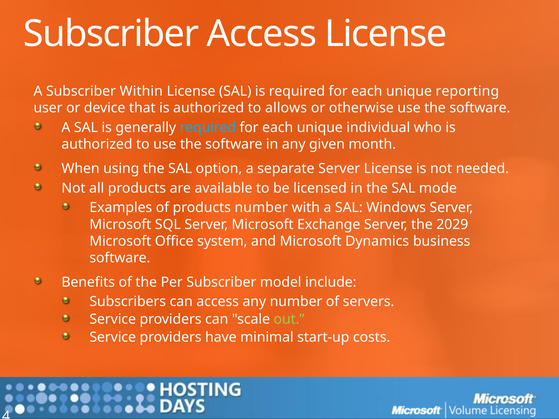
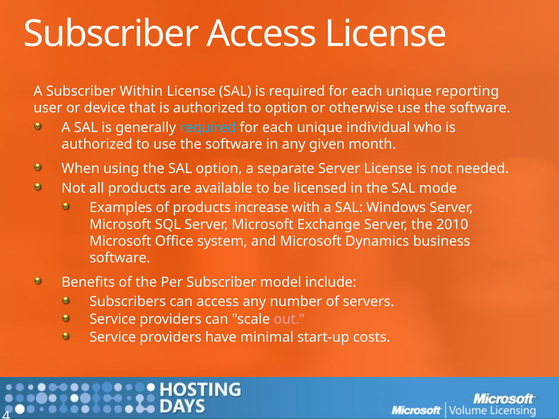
to allows: allows -> option
products number: number -> increase
2029: 2029 -> 2010
out colour: light green -> pink
